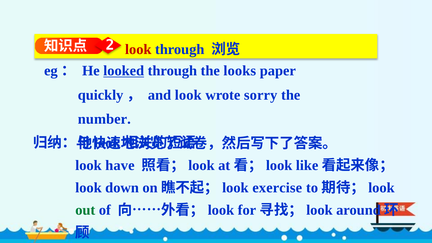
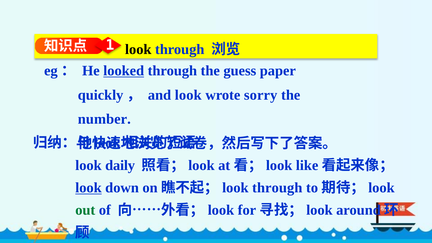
2: 2 -> 1
look at (138, 49) colour: red -> black
looks: looks -> guess
have: have -> daily
look at (88, 188) underline: none -> present
exercise at (277, 188): exercise -> through
